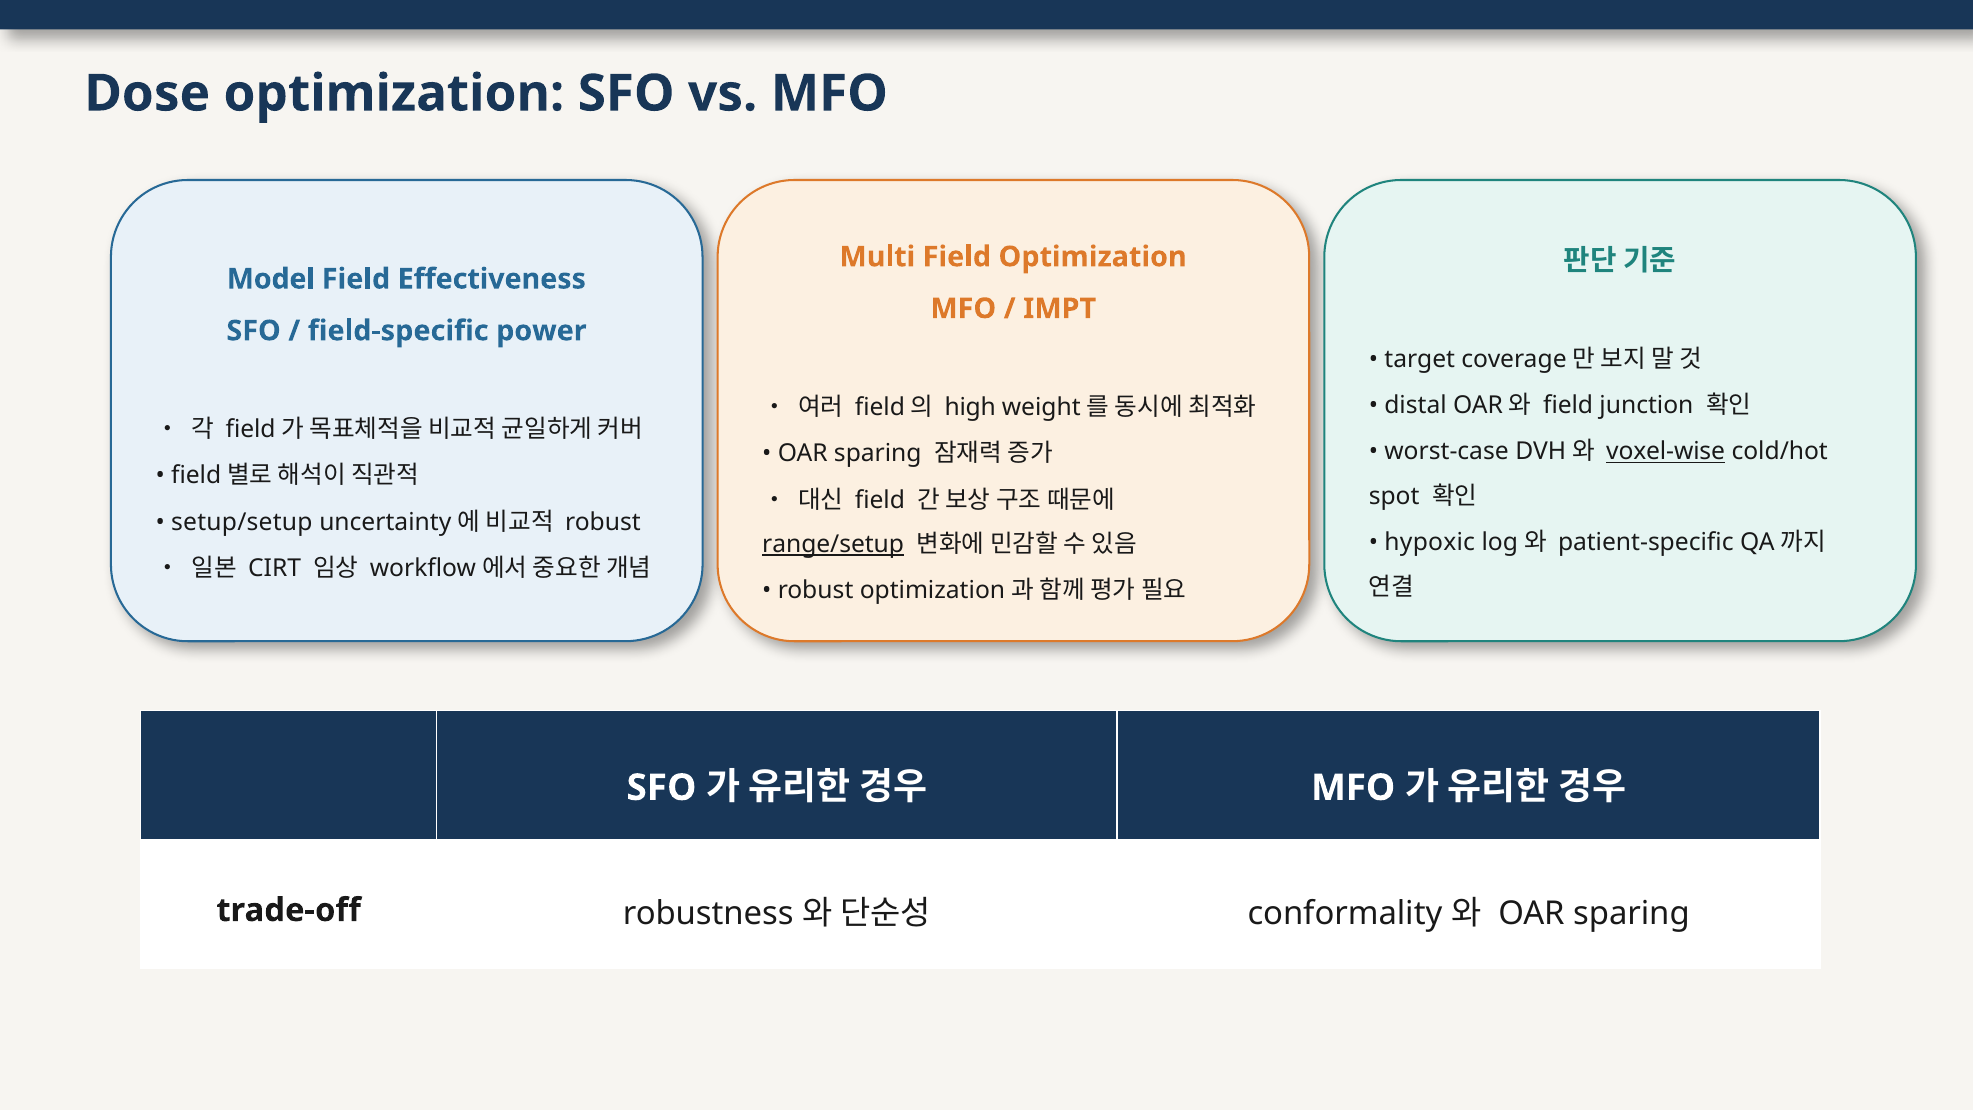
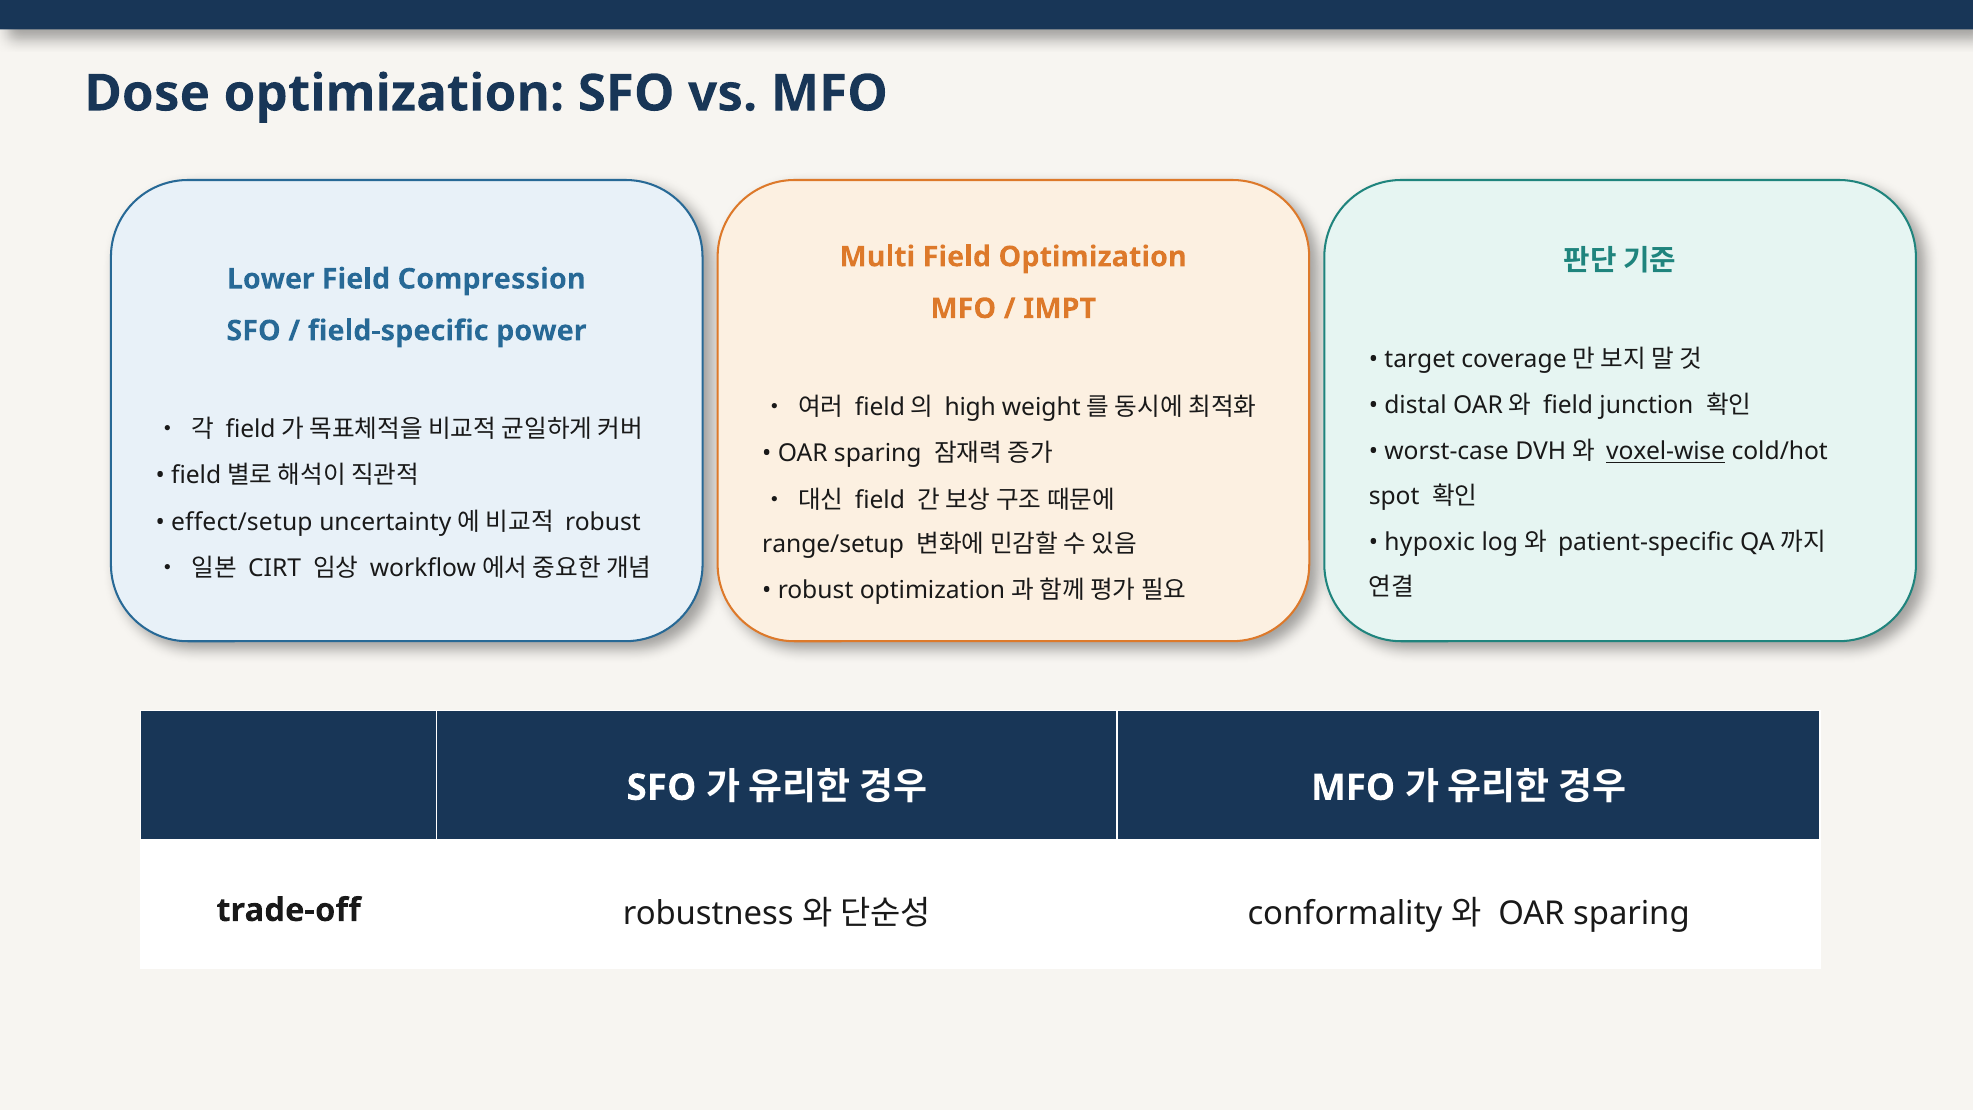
Model: Model -> Lower
Effectiveness: Effectiveness -> Compression
setup/setup: setup/setup -> effect/setup
range/setup underline: present -> none
